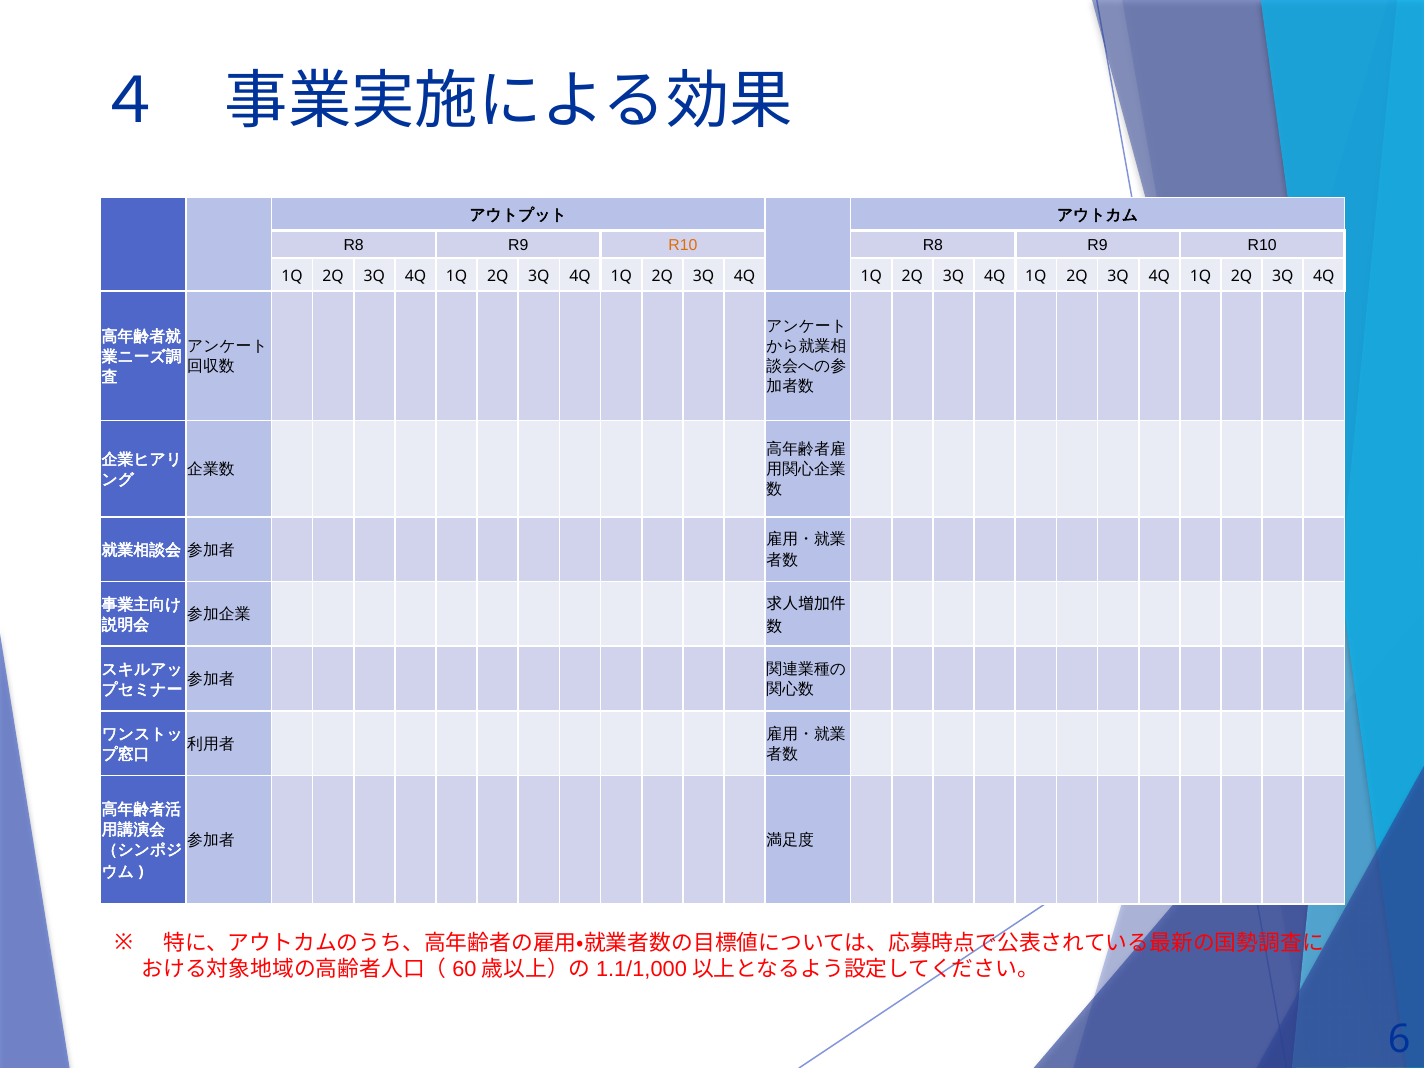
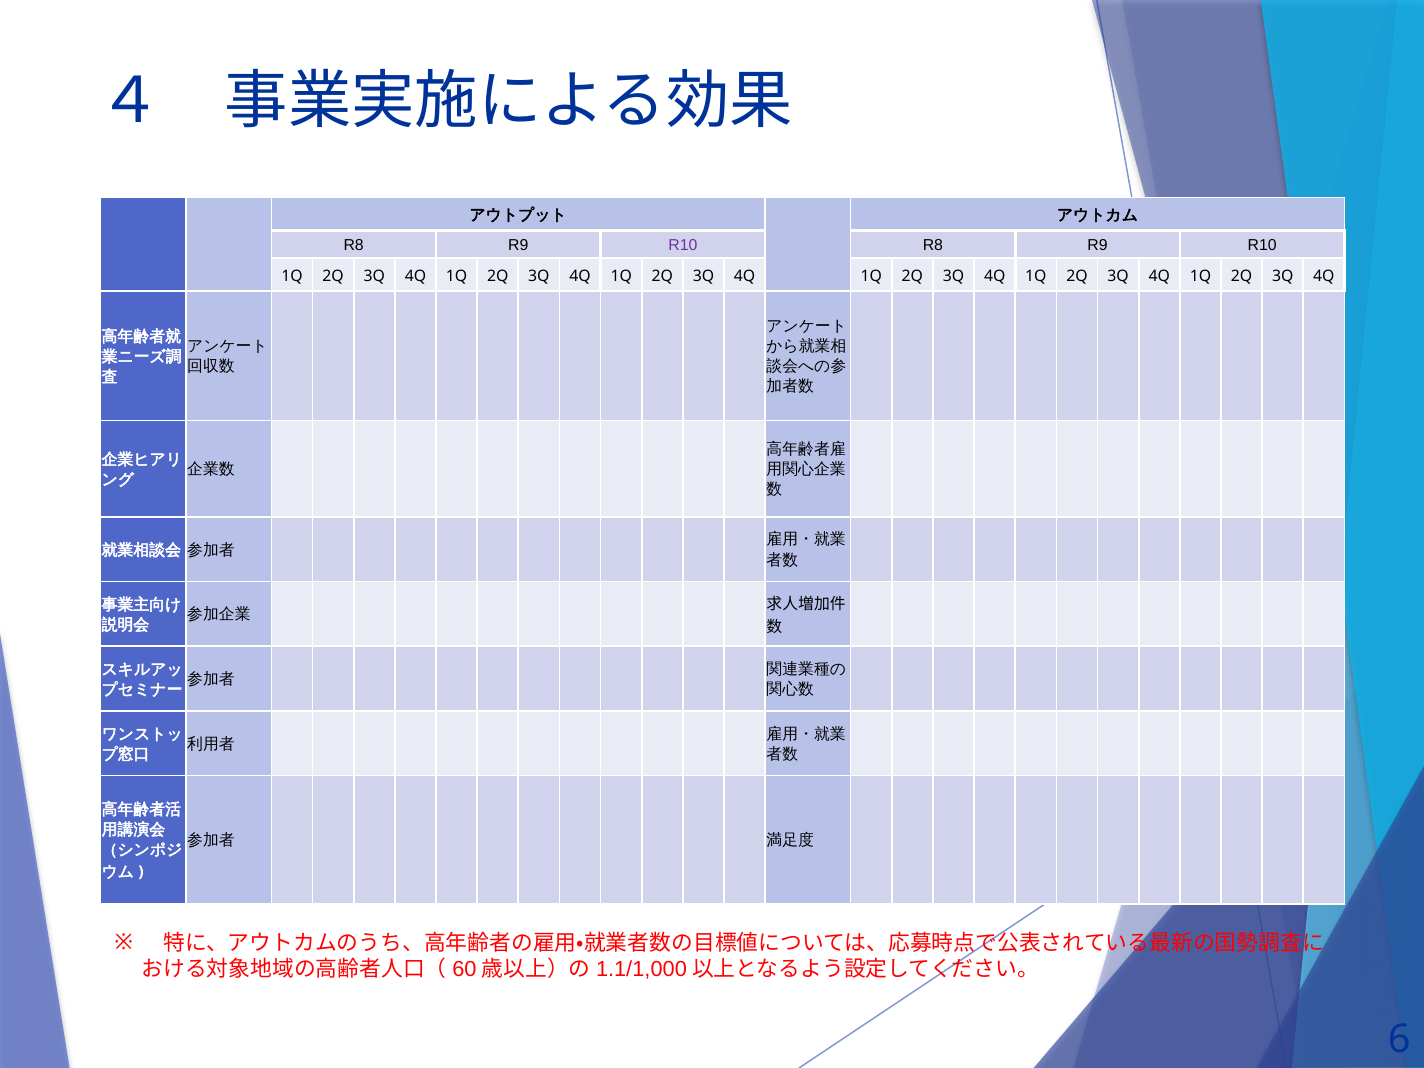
R10 at (683, 245) colour: orange -> purple
